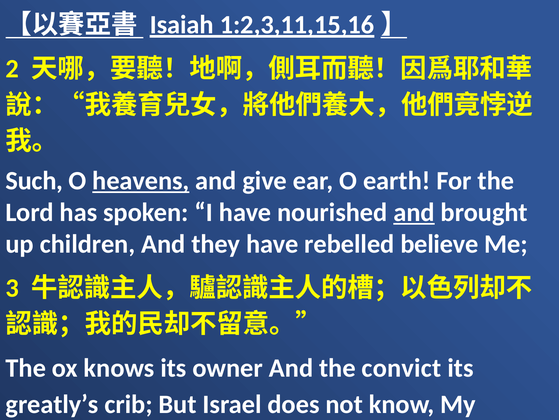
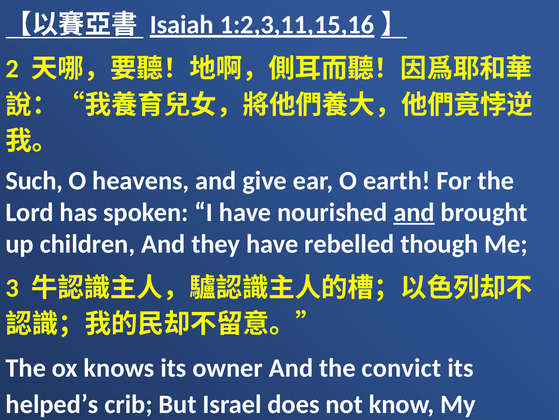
heavens underline: present -> none
believe: believe -> though
greatly’s: greatly’s -> helped’s
